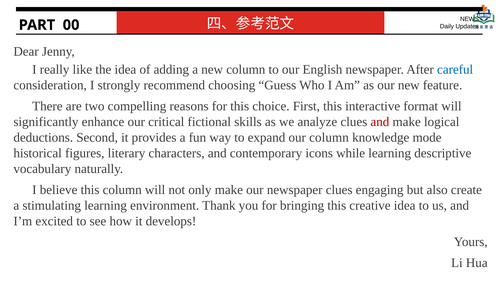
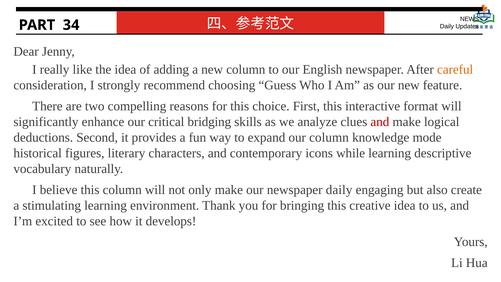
00: 00 -> 34
careful colour: blue -> orange
fictional: fictional -> bridging
newspaper clues: clues -> daily
